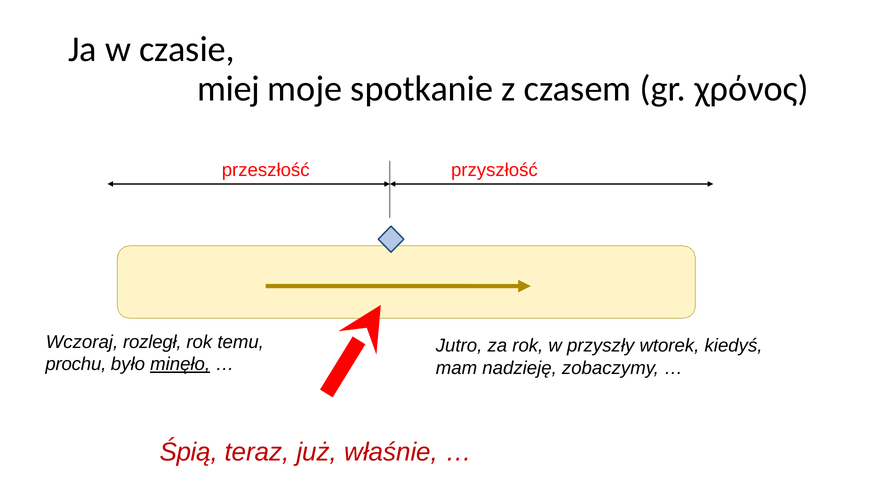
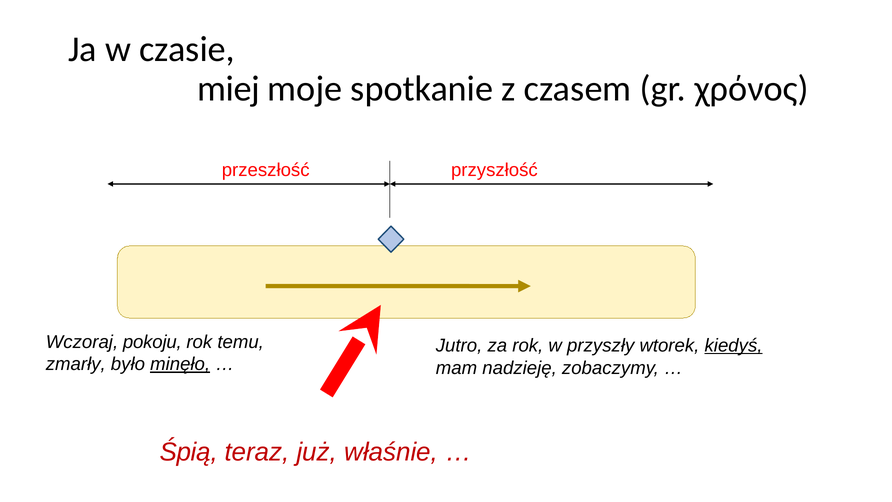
rozległ: rozległ -> pokoju
kiedyś underline: none -> present
prochu: prochu -> zmarły
